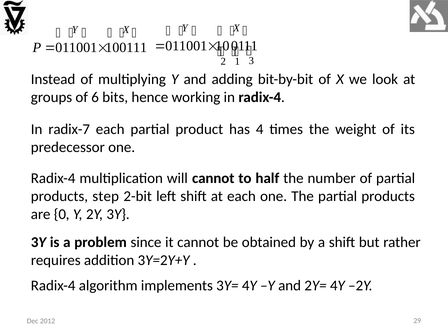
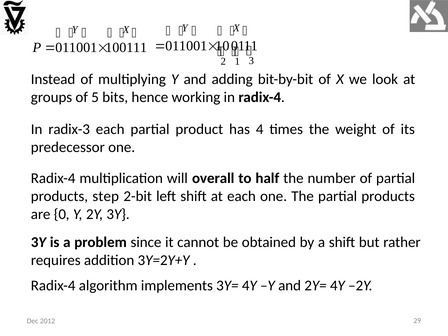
6: 6 -> 5
radix-7: radix-7 -> radix-3
will cannot: cannot -> overall
